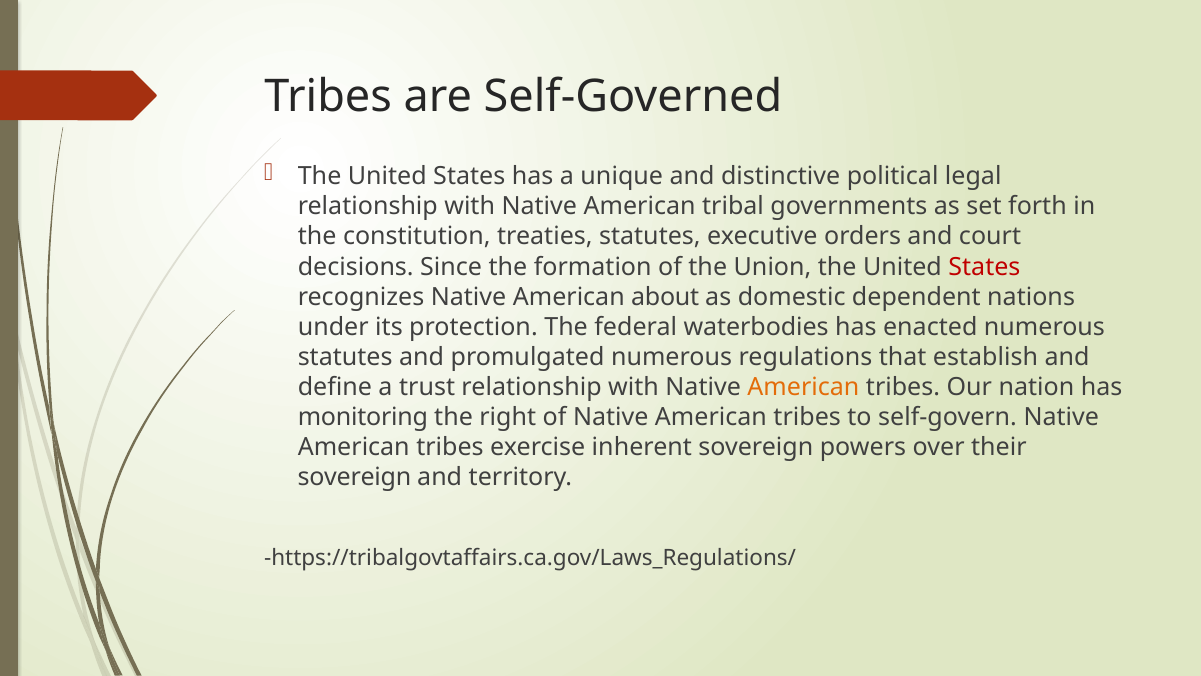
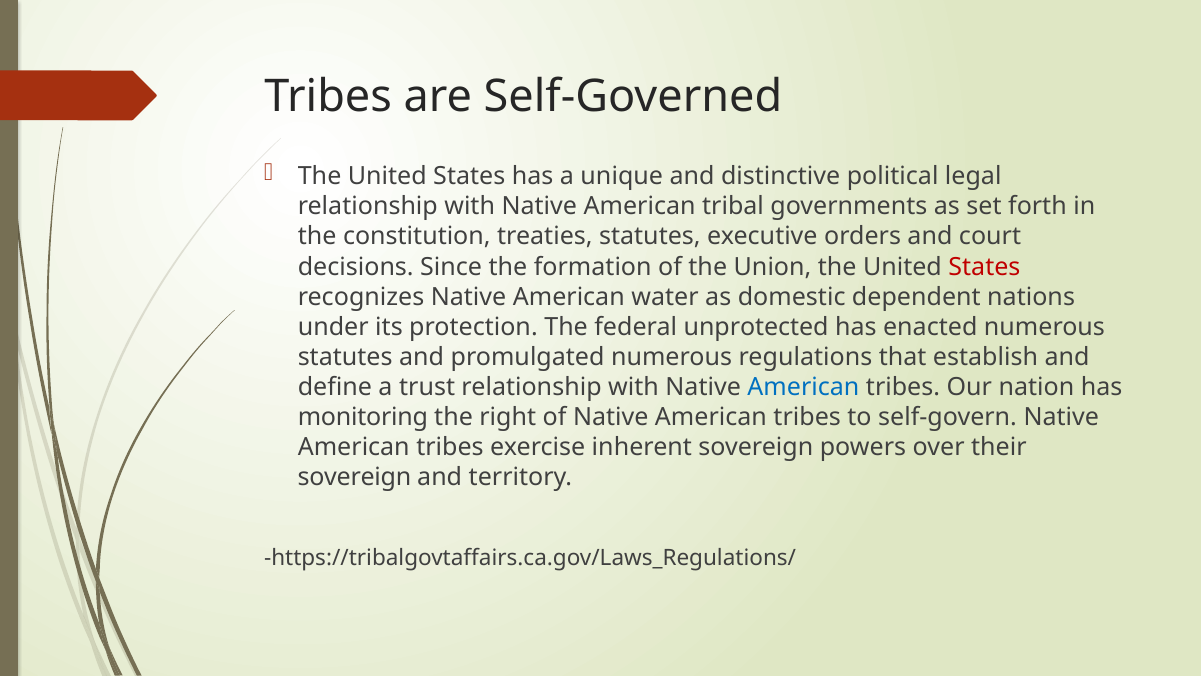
about: about -> water
waterbodies: waterbodies -> unprotected
American at (803, 387) colour: orange -> blue
